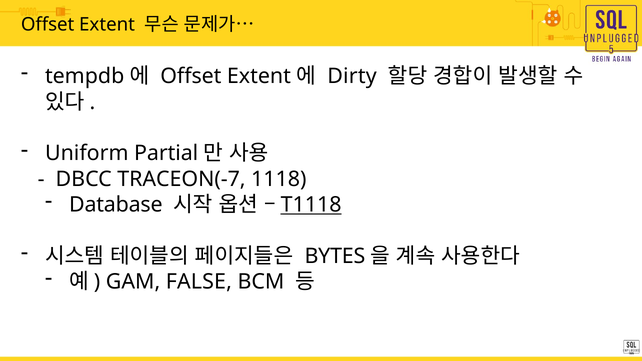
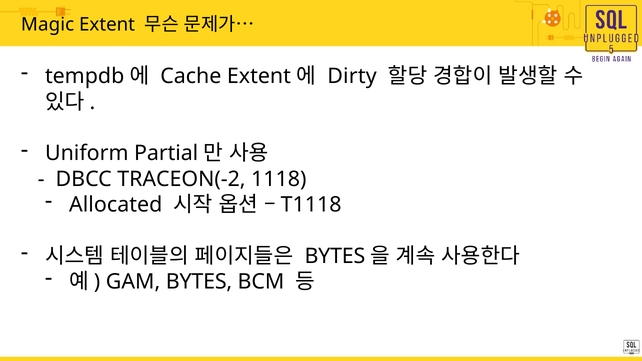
Offset at (48, 25): Offset -> Magic
Offset at (191, 76): Offset -> Cache
TRACEON(-7: TRACEON(-7 -> TRACEON(-2
Database: Database -> Allocated
T1118 underline: present -> none
GAM FALSE: FALSE -> BYTES
